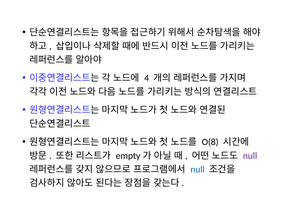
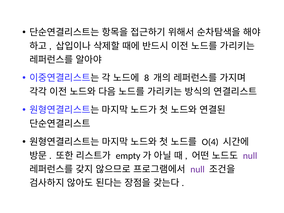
4: 4 -> 8
O(8: O(8 -> O(4
null at (198, 169) colour: blue -> purple
